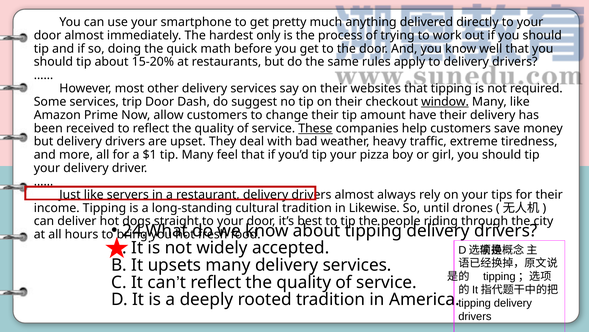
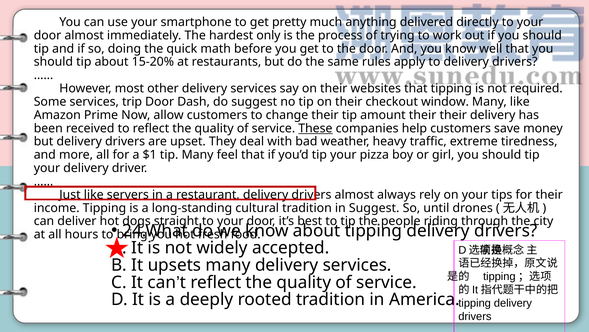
window underline: present -> none
amount have: have -> their
in Likewise: Likewise -> Suggest
